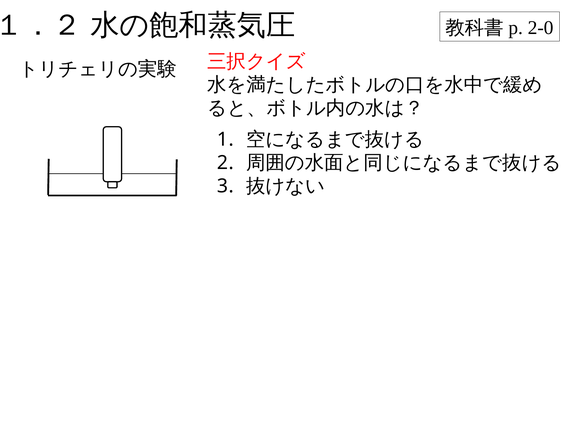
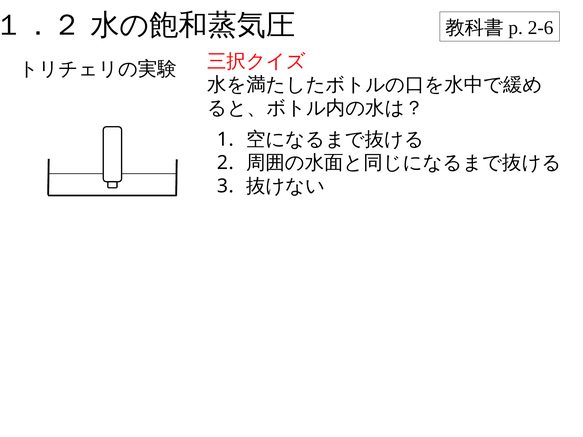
2-0: 2-0 -> 2-6
